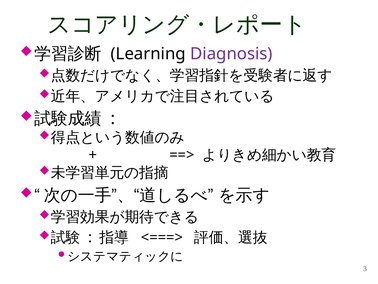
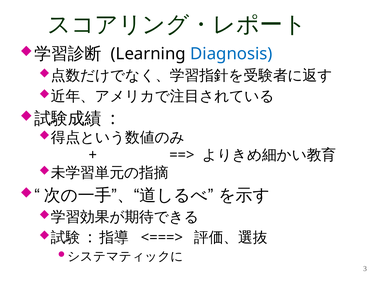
Diagnosis colour: purple -> blue
